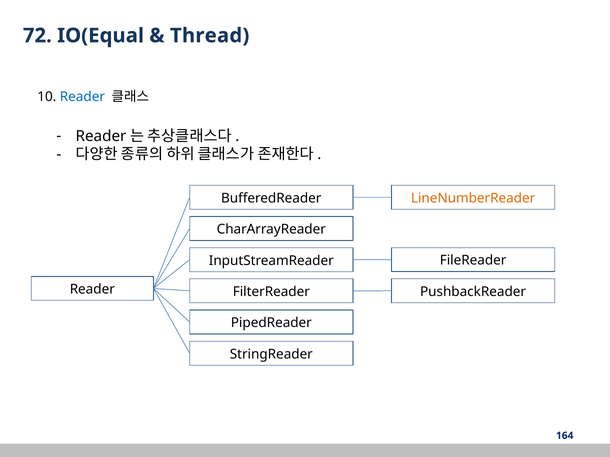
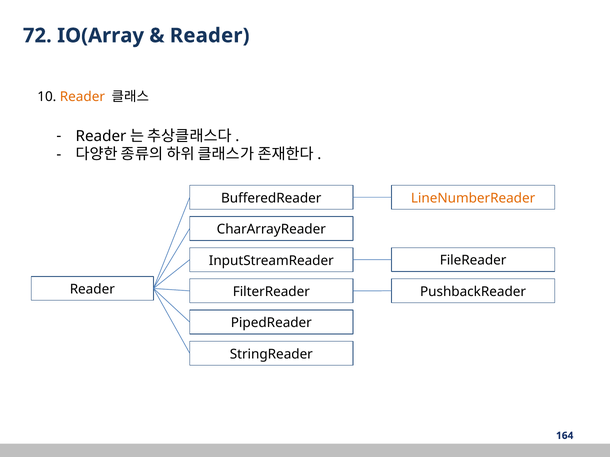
IO(Equal: IO(Equal -> IO(Array
Thread at (210, 36): Thread -> Reader
Reader at (82, 97) colour: blue -> orange
